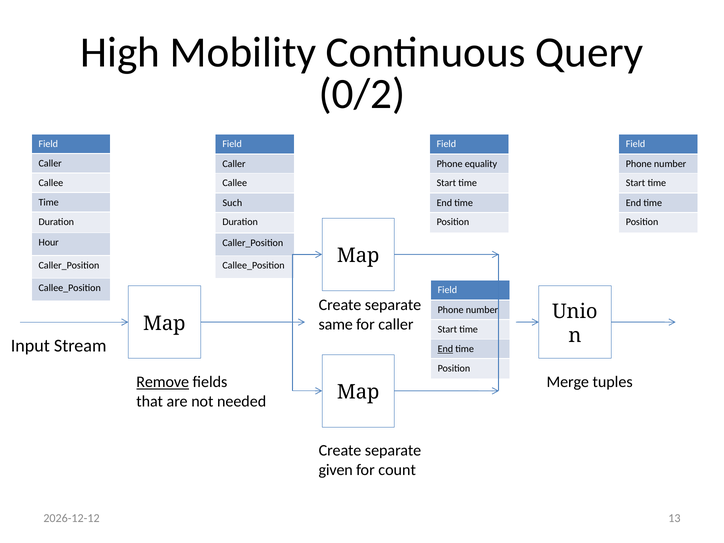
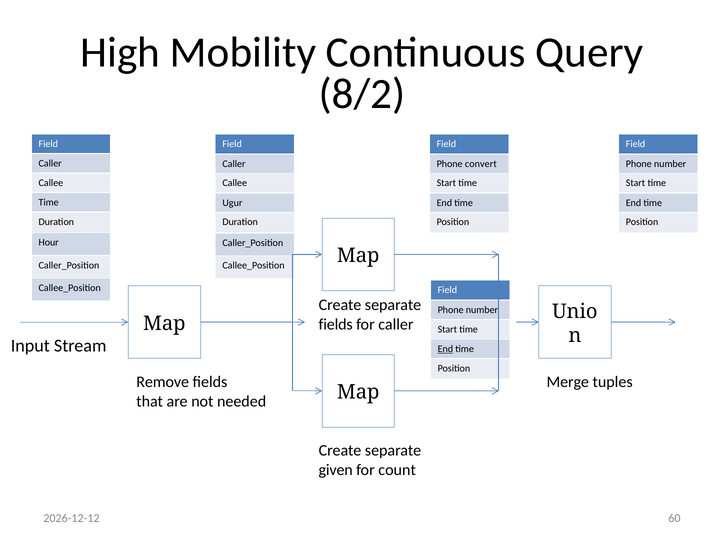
0/2: 0/2 -> 8/2
equality: equality -> convert
Such: Such -> Ugur
same at (336, 324): same -> fields
Remove underline: present -> none
13: 13 -> 60
